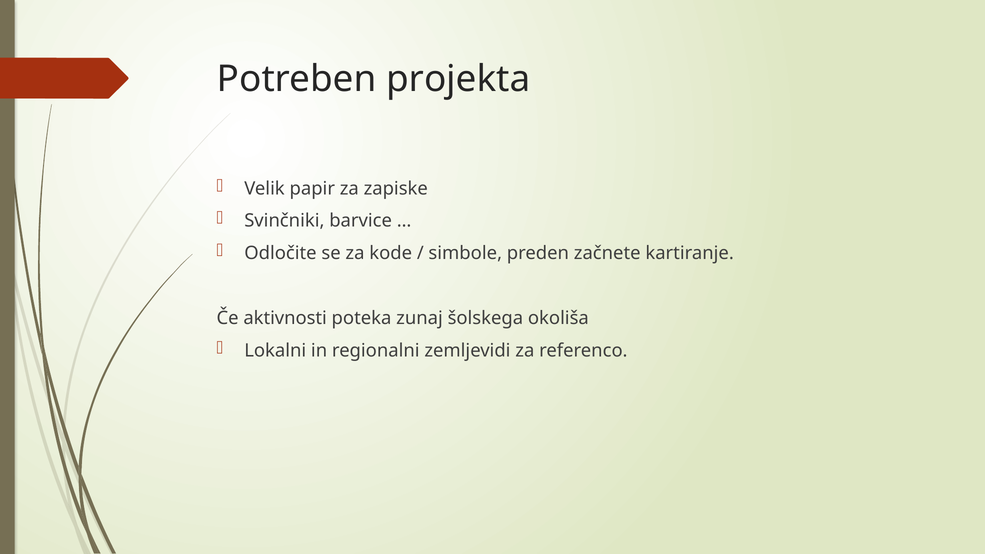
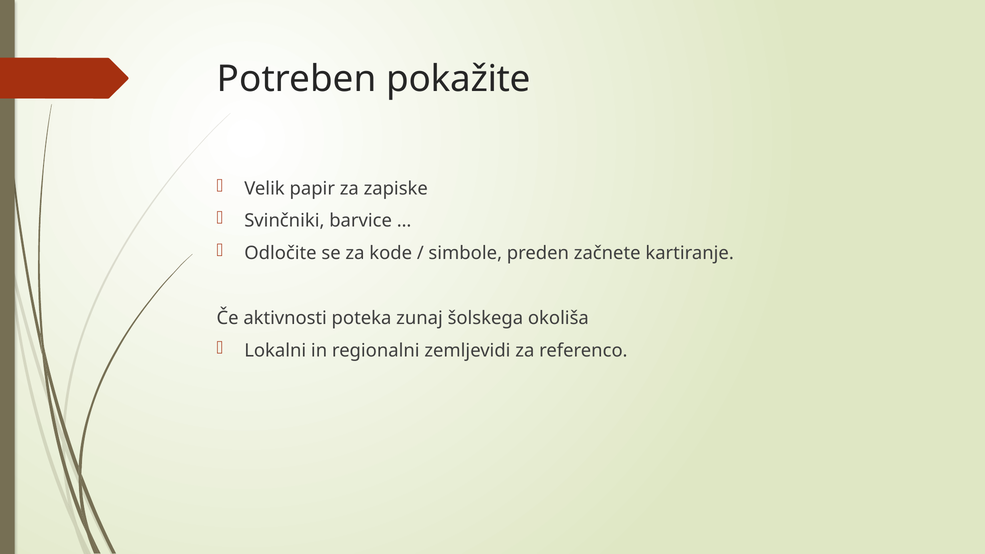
projekta: projekta -> pokažite
